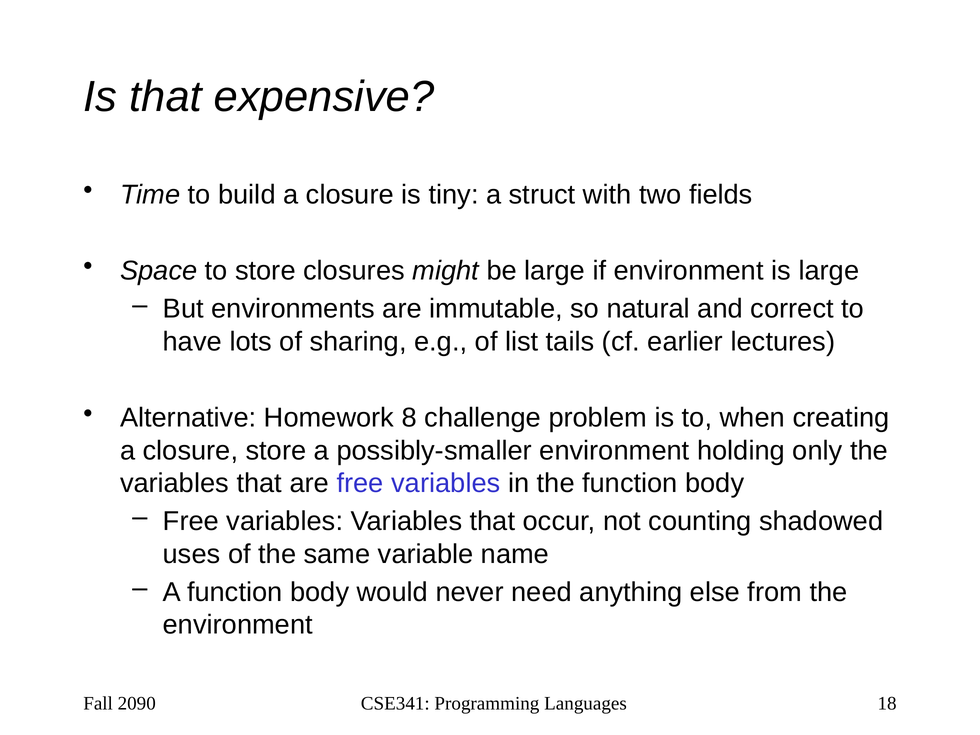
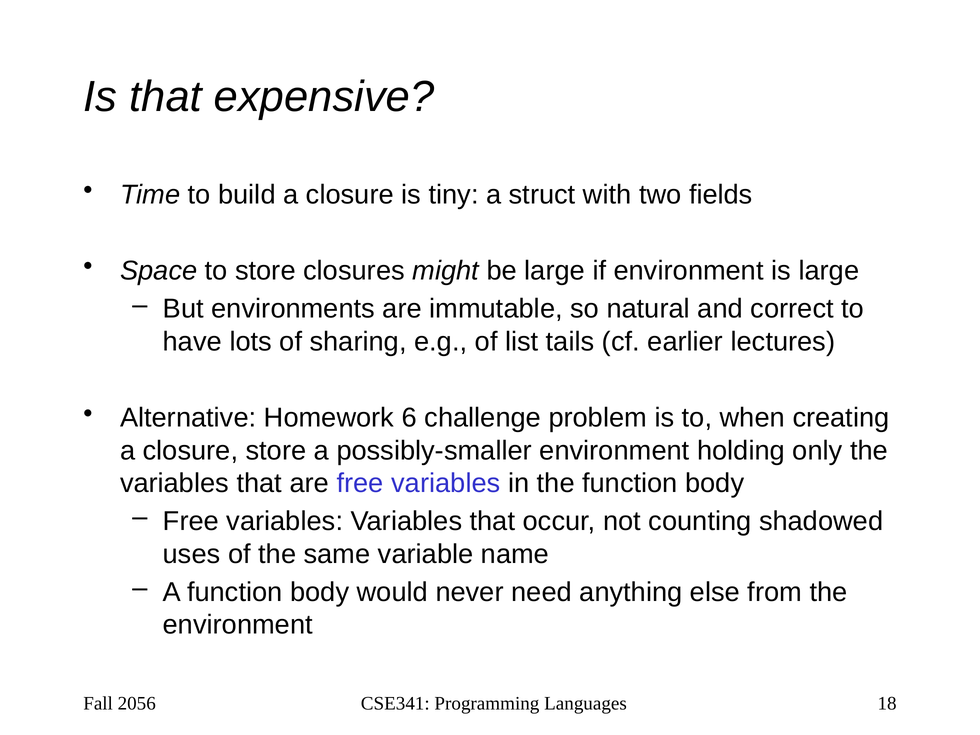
8: 8 -> 6
2090: 2090 -> 2056
